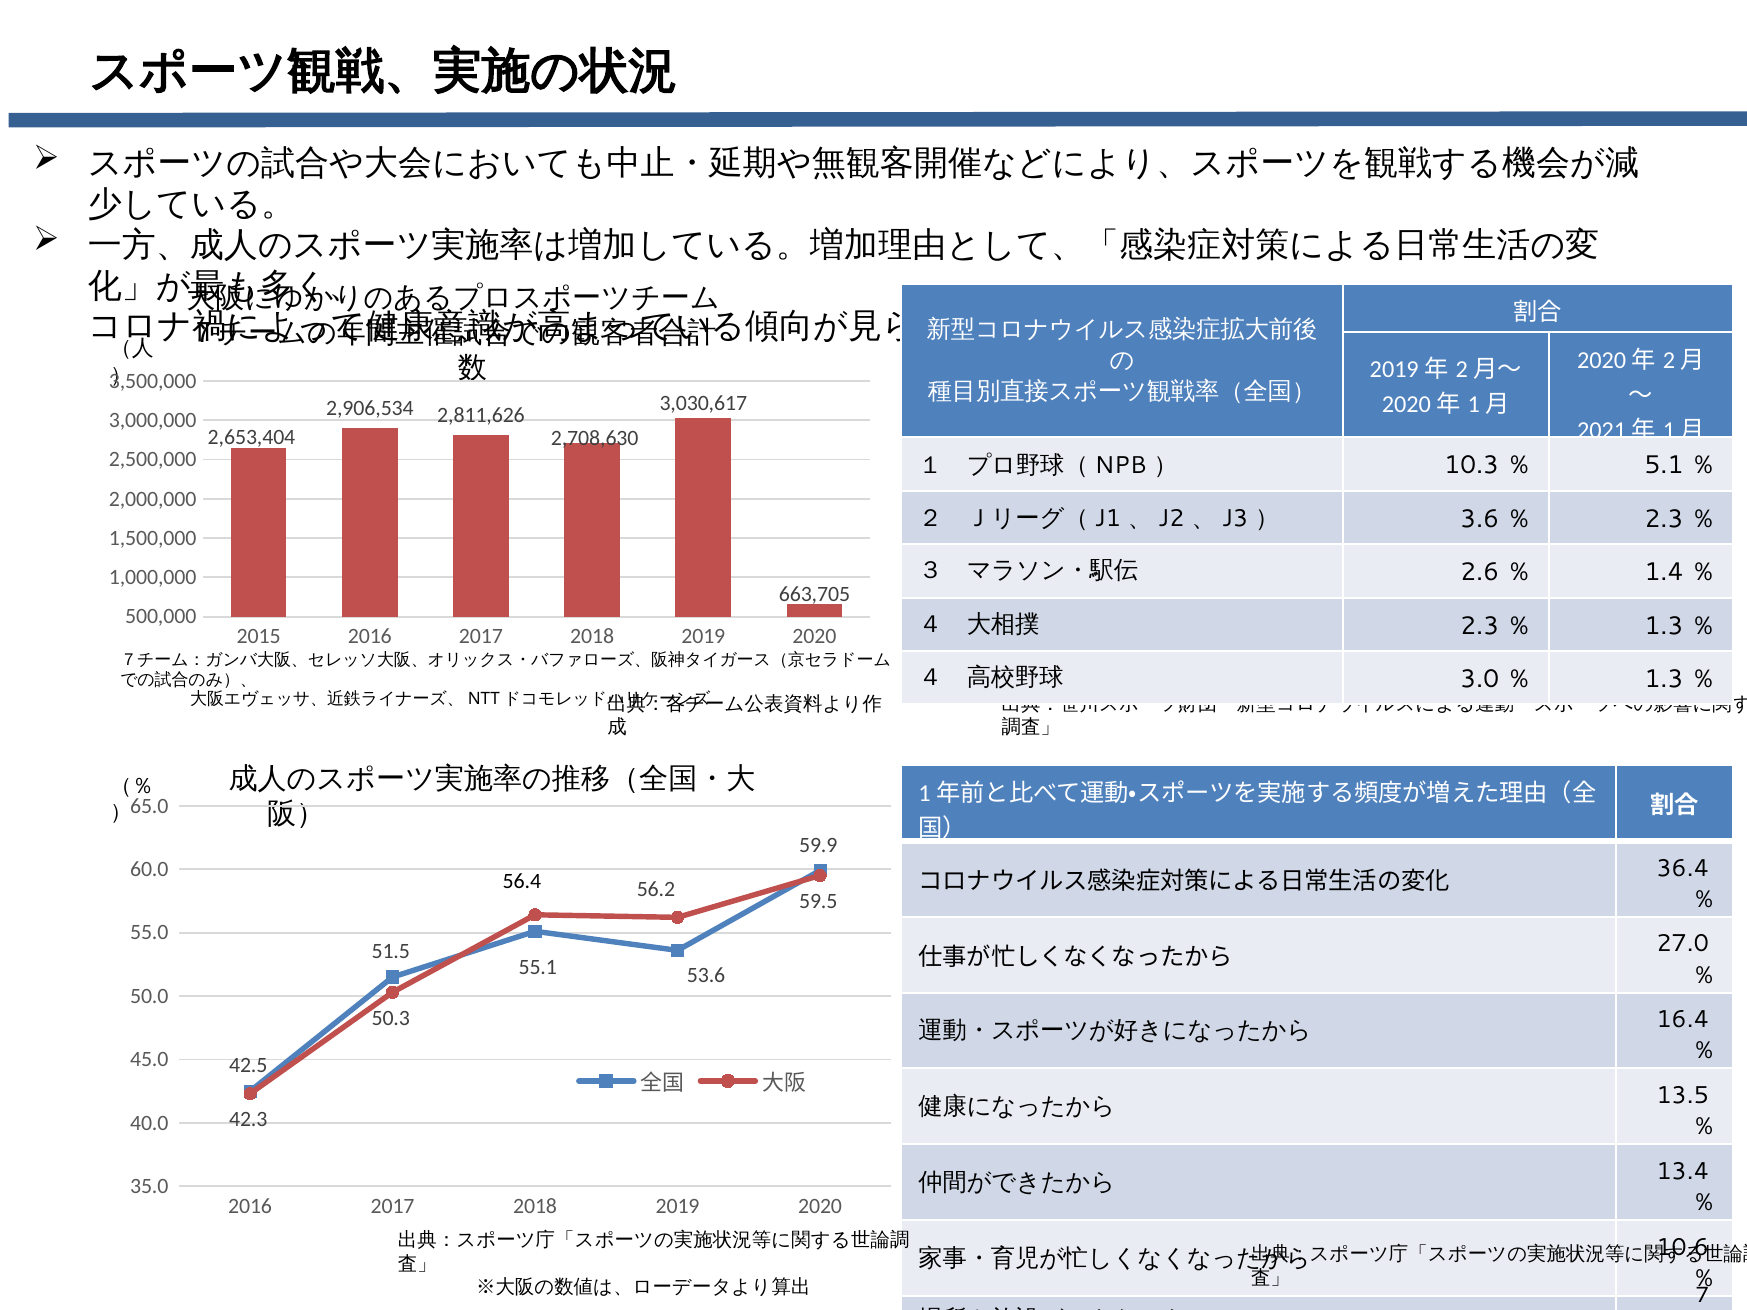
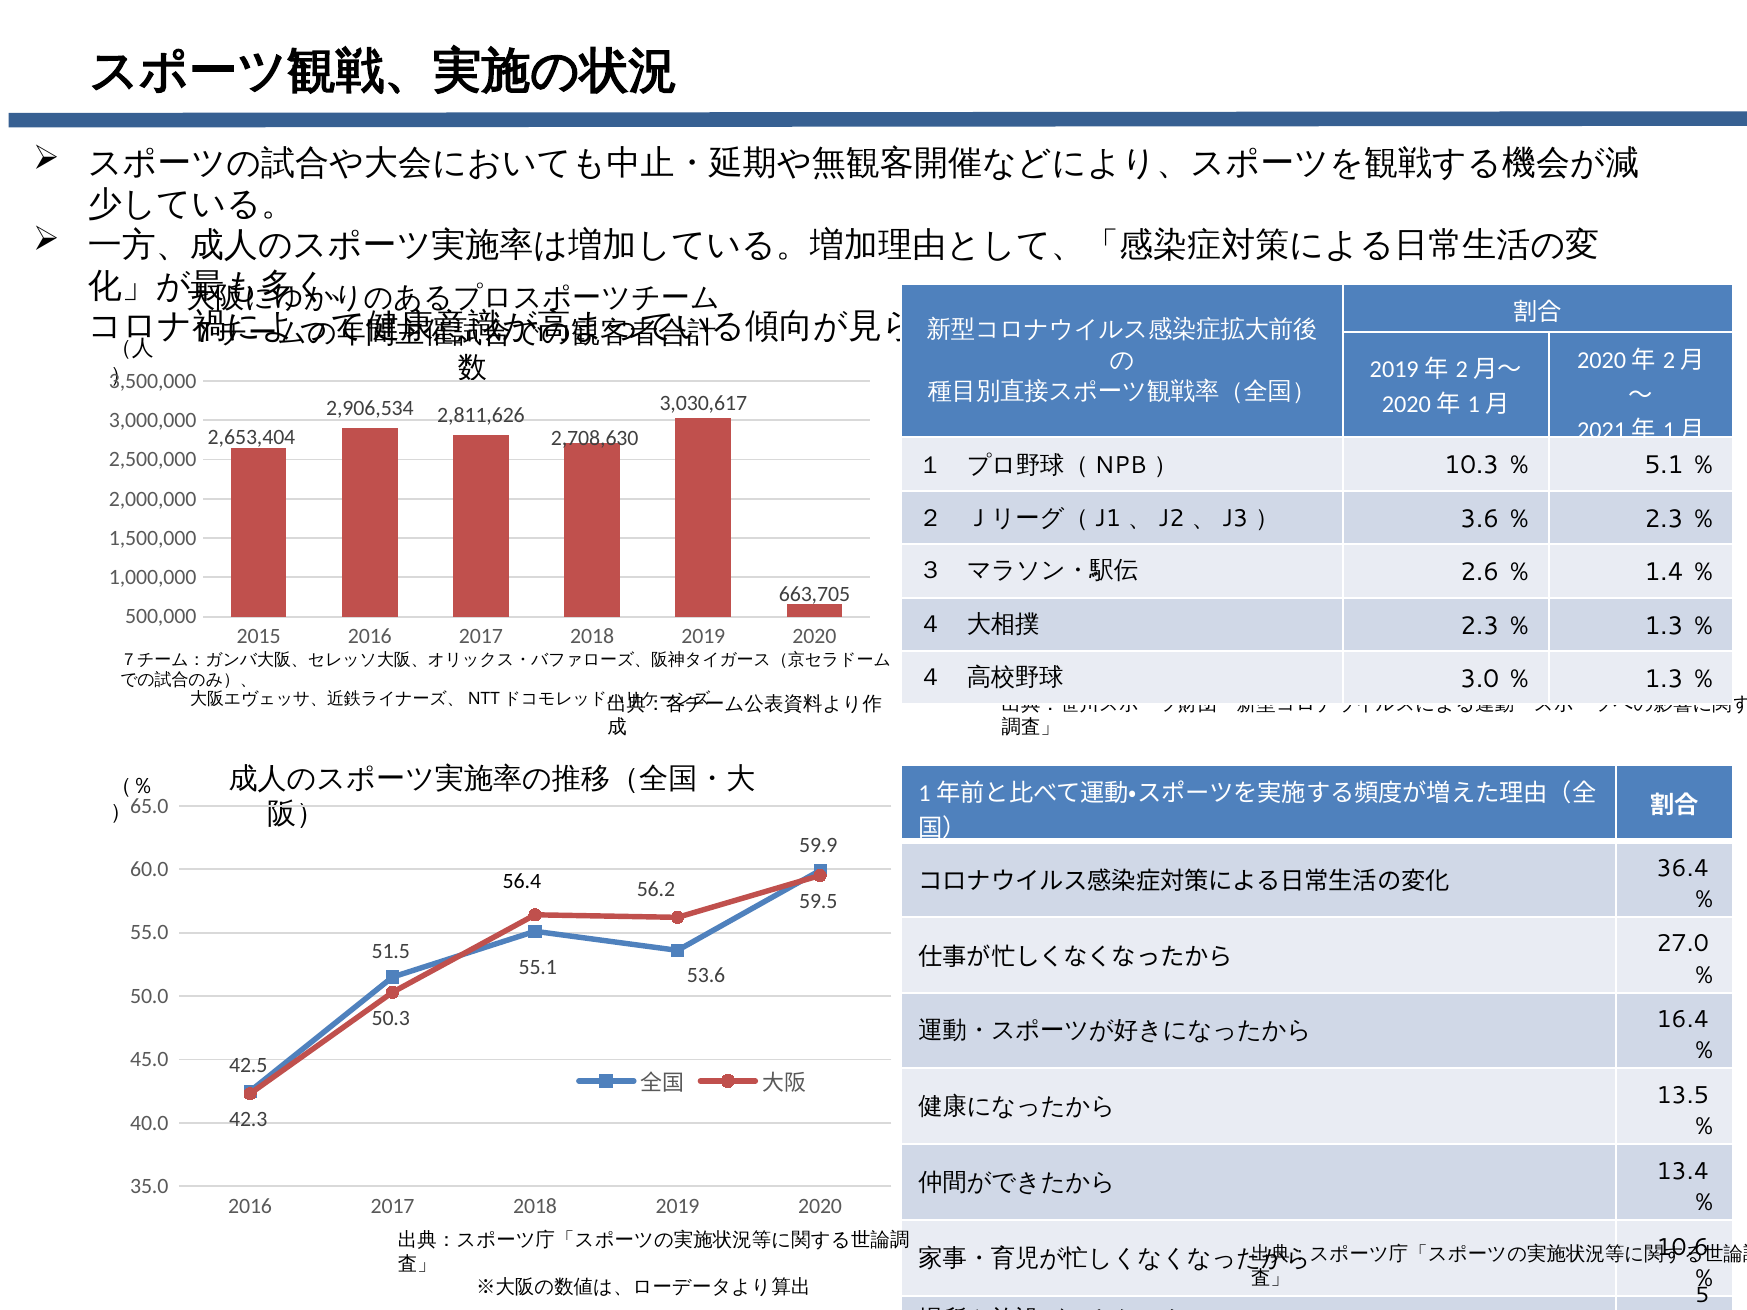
7: 7 -> 5
